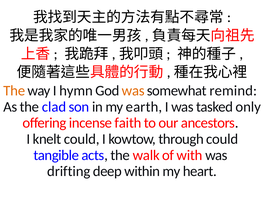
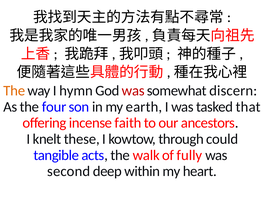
was at (133, 91) colour: orange -> red
remind: remind -> discern
clad: clad -> four
only: only -> that
knelt could: could -> these
with: with -> fully
drifting: drifting -> second
